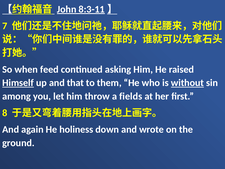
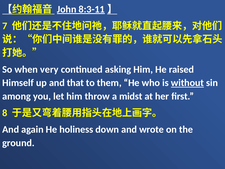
feed: feed -> very
Himself underline: present -> none
fields: fields -> midst
